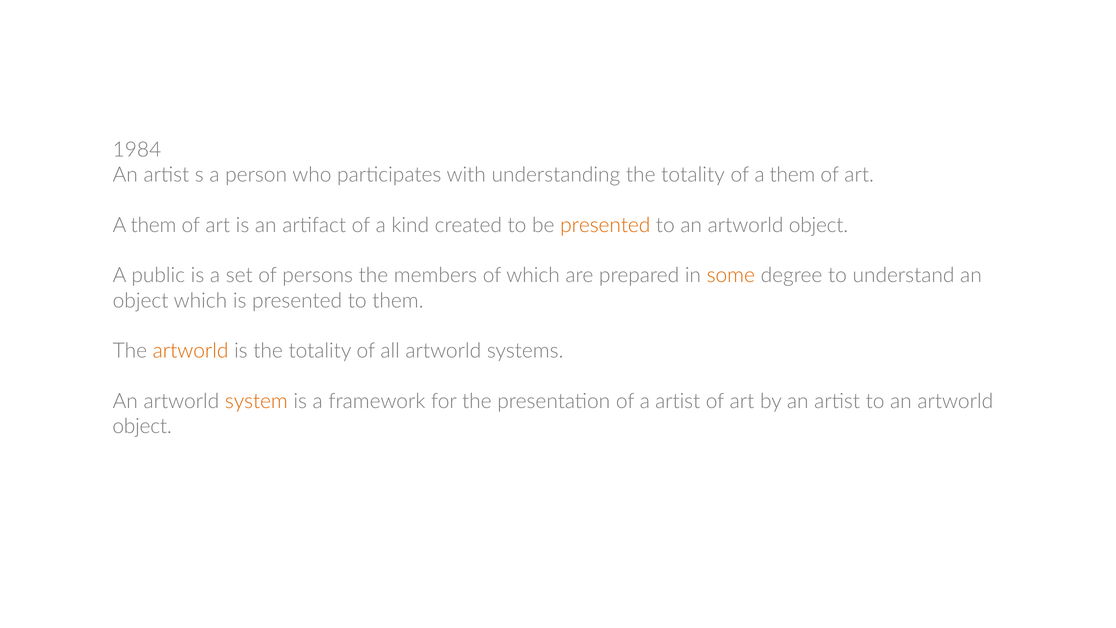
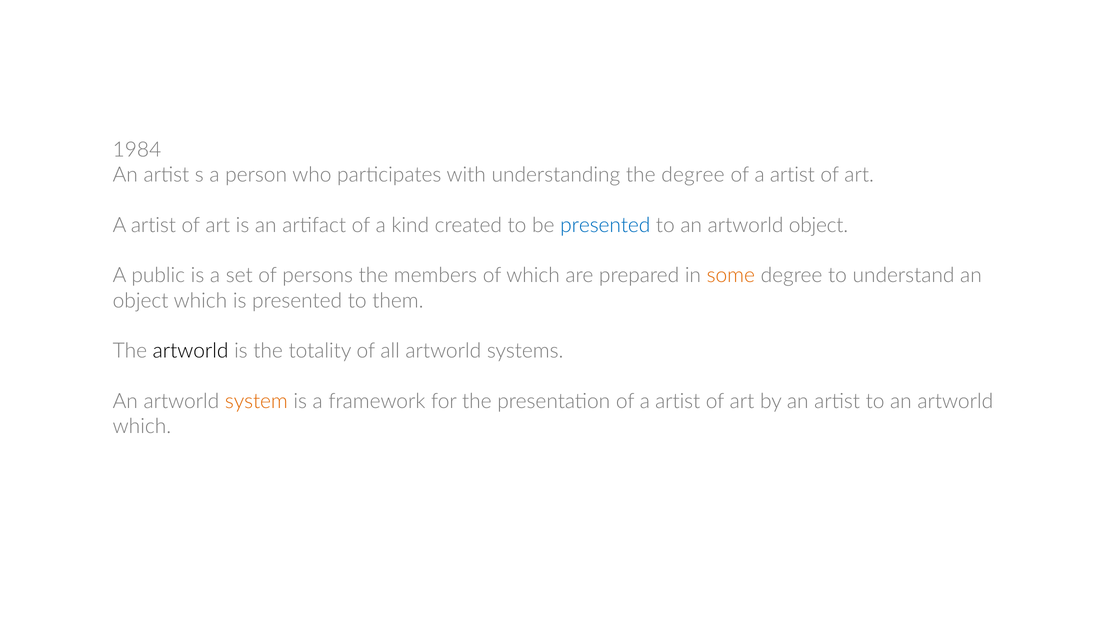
understanding the totality: totality -> degree
them at (792, 175): them -> artist
them at (153, 225): them -> artist
presented at (605, 225) colour: orange -> blue
artworld at (191, 351) colour: orange -> black
object at (142, 426): object -> which
